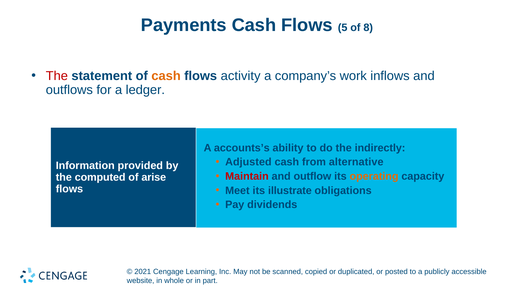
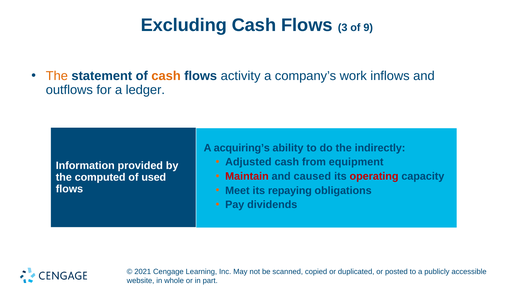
Payments: Payments -> Excluding
5: 5 -> 3
8: 8 -> 9
The at (57, 76) colour: red -> orange
accounts’s: accounts’s -> acquiring’s
alternative: alternative -> equipment
outflow: outflow -> caused
operating colour: orange -> red
arise: arise -> used
illustrate: illustrate -> repaying
